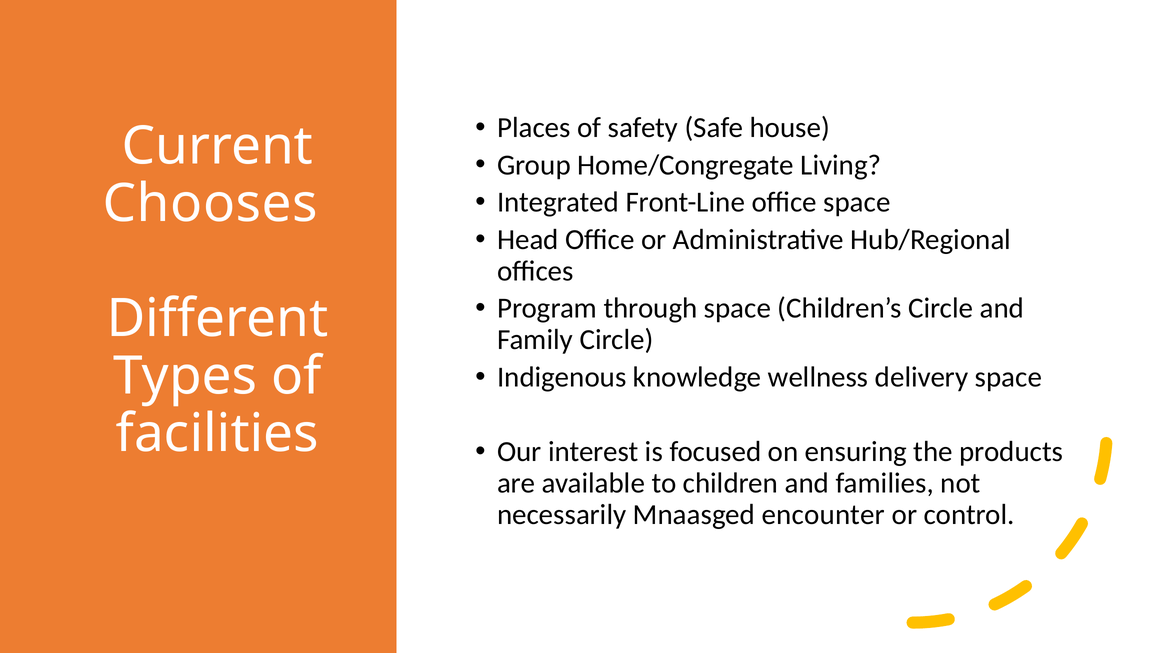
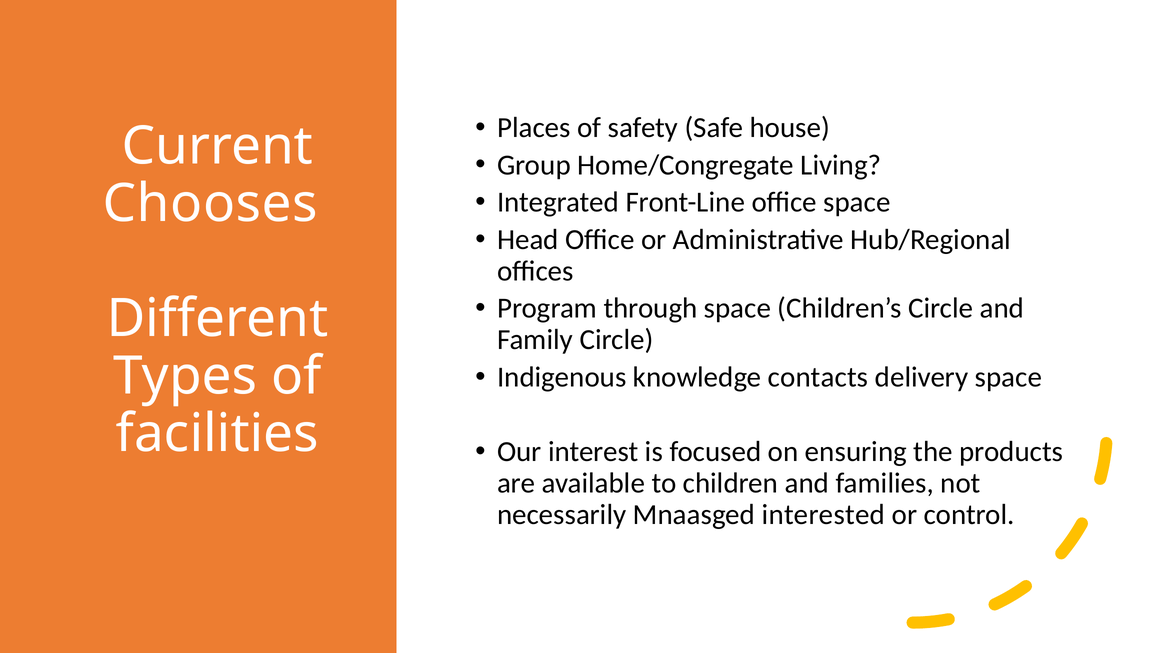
wellness: wellness -> contacts
encounter: encounter -> interested
